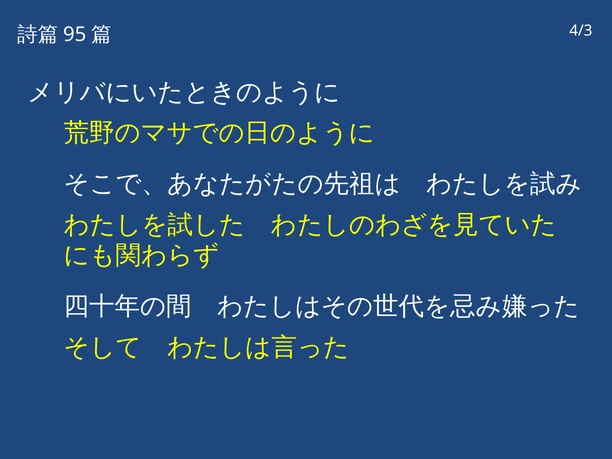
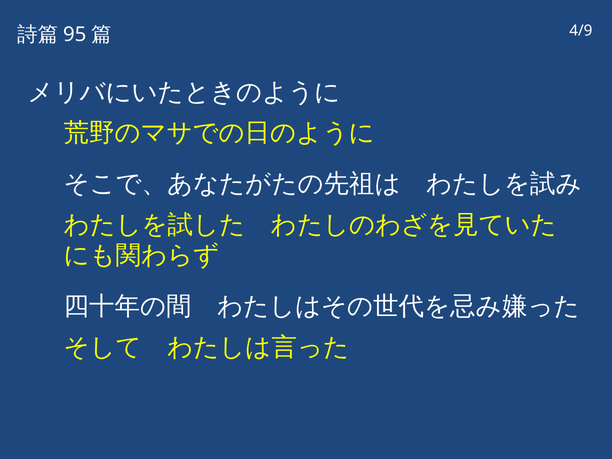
4/3: 4/3 -> 4/9
